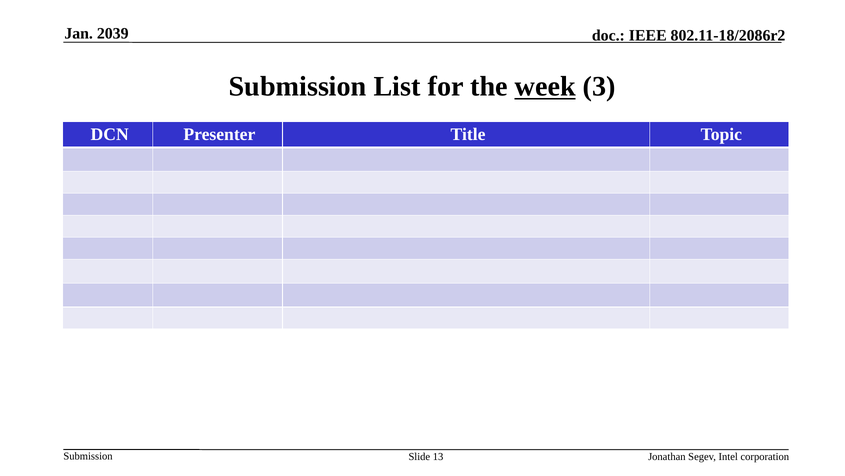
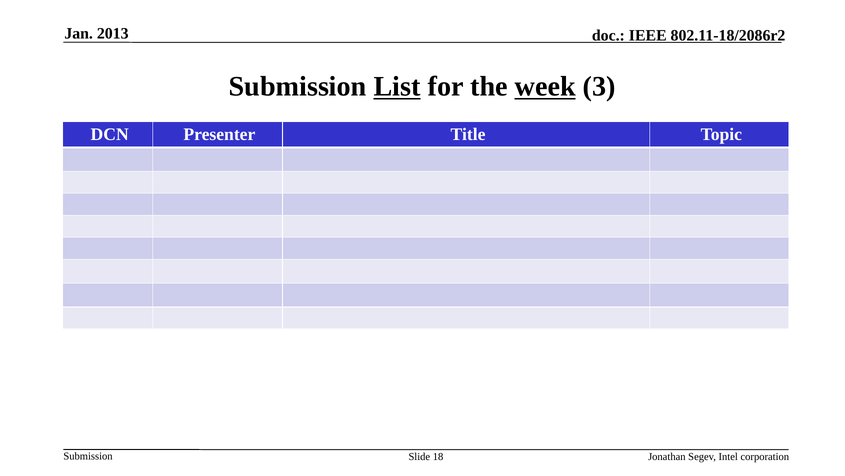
2039: 2039 -> 2013
List underline: none -> present
13: 13 -> 18
